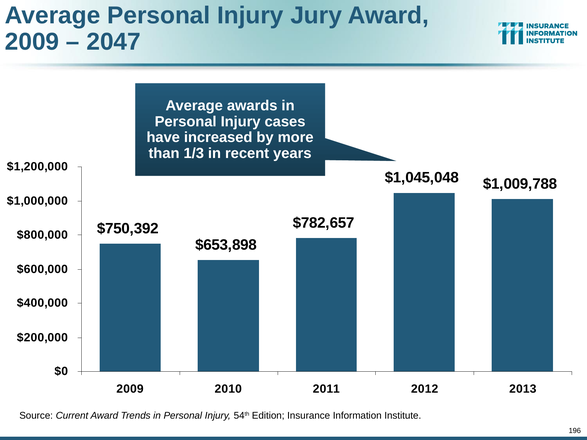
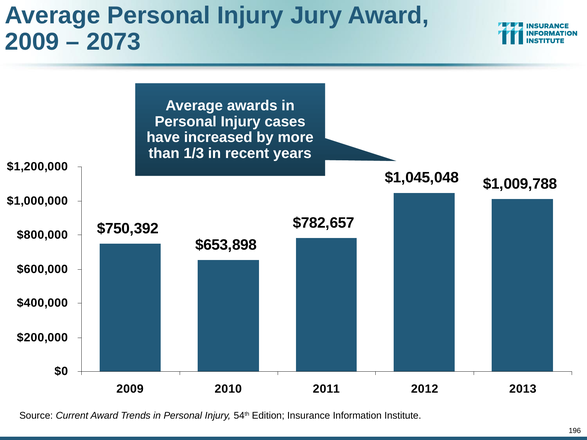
2047: 2047 -> 2073
